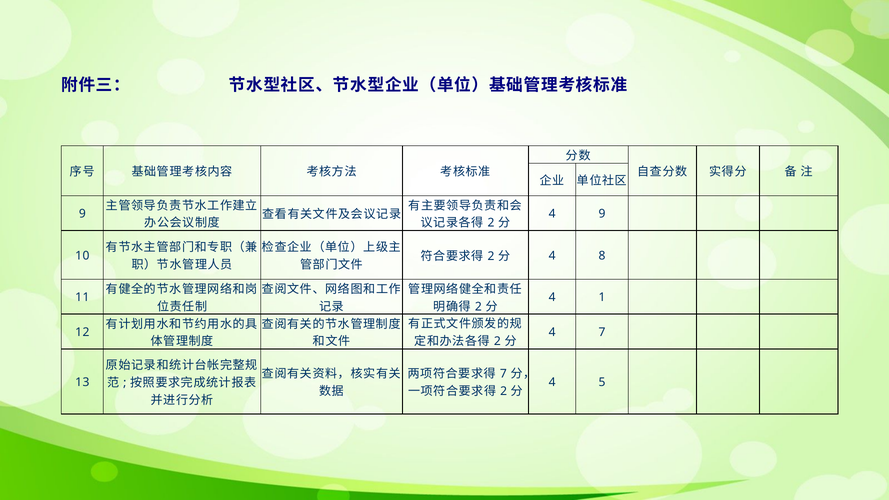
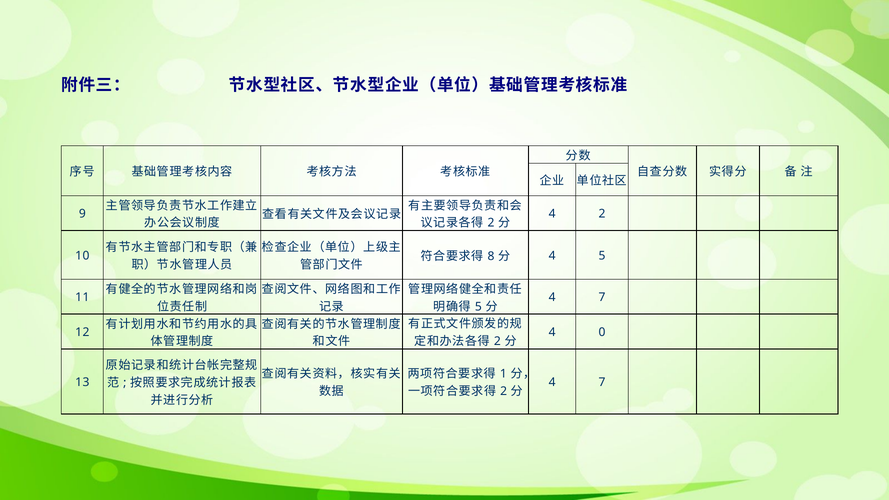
4 9: 9 -> 2
2 at (491, 256): 2 -> 8
4 8: 8 -> 5
1 at (602, 297): 1 -> 7
2 at (478, 307): 2 -> 5
4 7: 7 -> 0
7 at (503, 374): 7 -> 1
5 at (602, 382): 5 -> 7
